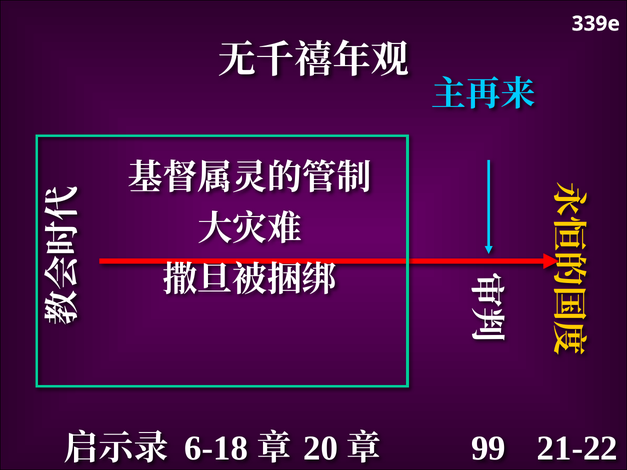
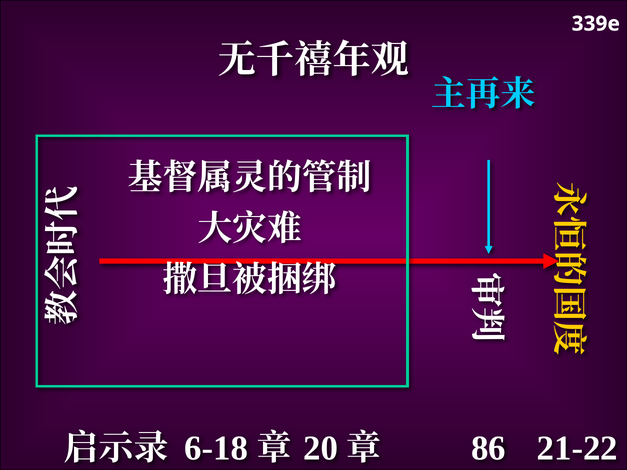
99: 99 -> 86
